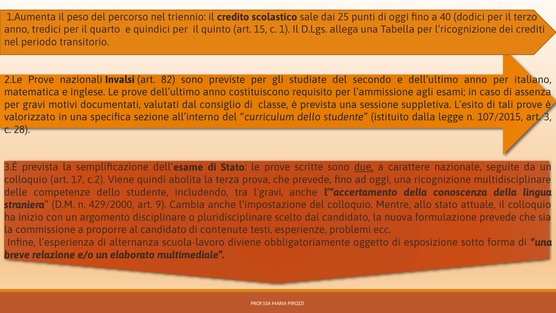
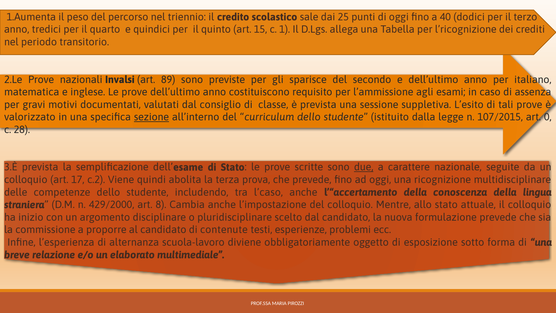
82: 82 -> 89
studiate: studiate -> sparisce
sezione underline: none -> present
3: 3 -> 0
l’gravi: l’gravi -> l’caso
9: 9 -> 8
